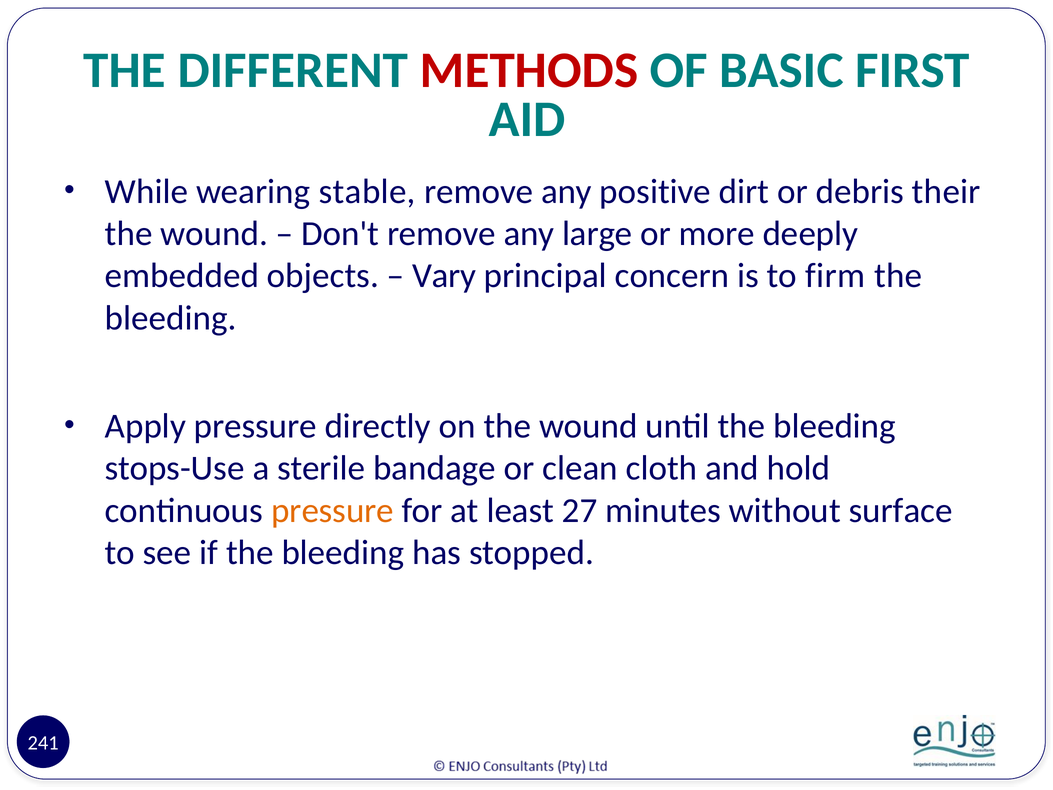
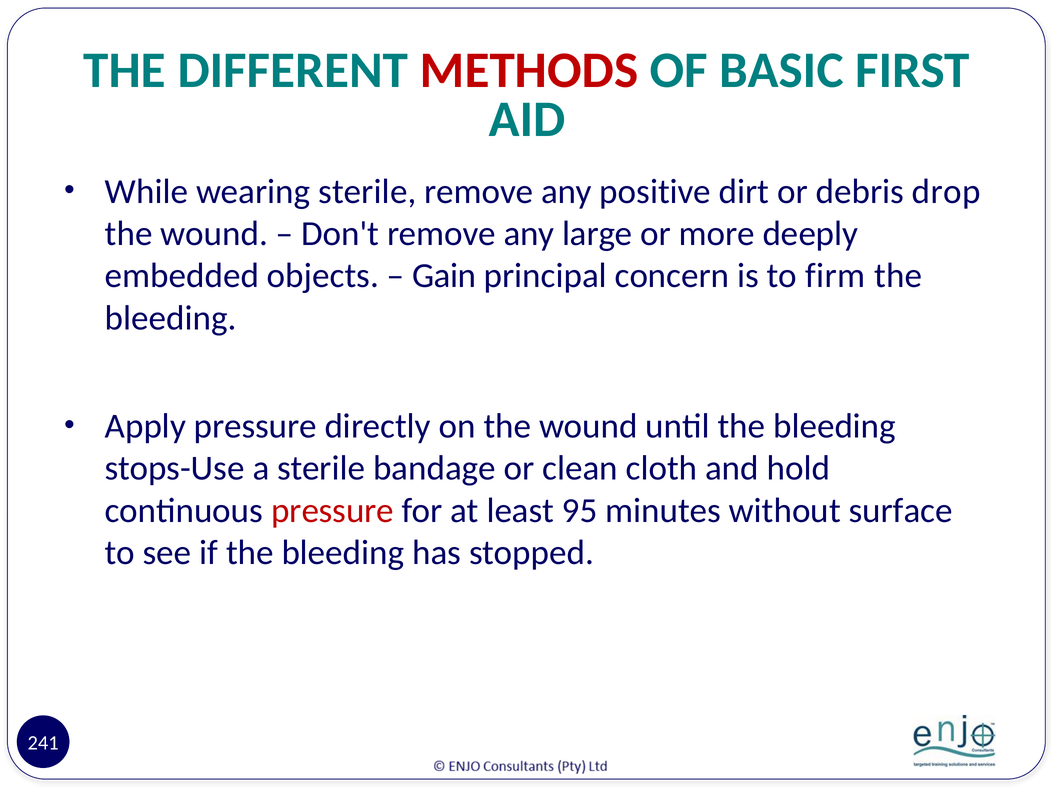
wearing stable: stable -> sterile
their: their -> drop
Vary: Vary -> Gain
pressure at (333, 510) colour: orange -> red
27: 27 -> 95
